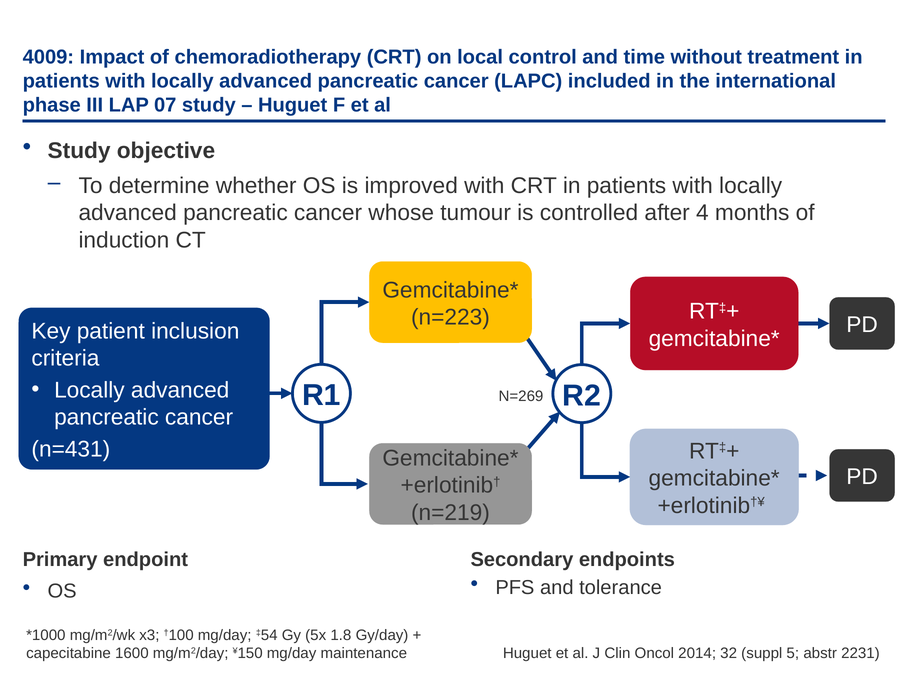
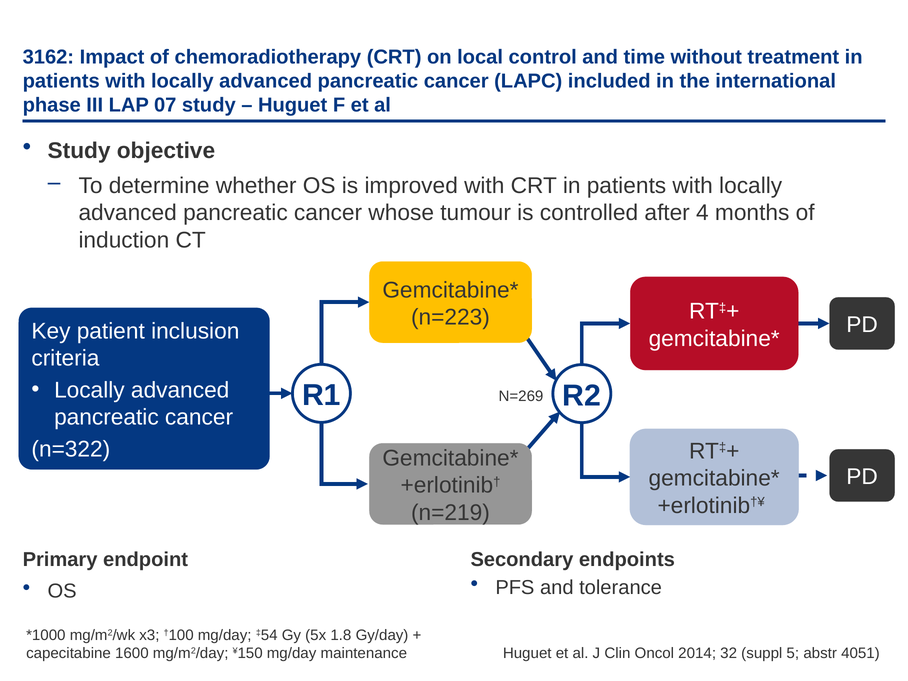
4009: 4009 -> 3162
n=431: n=431 -> n=322
2231: 2231 -> 4051
